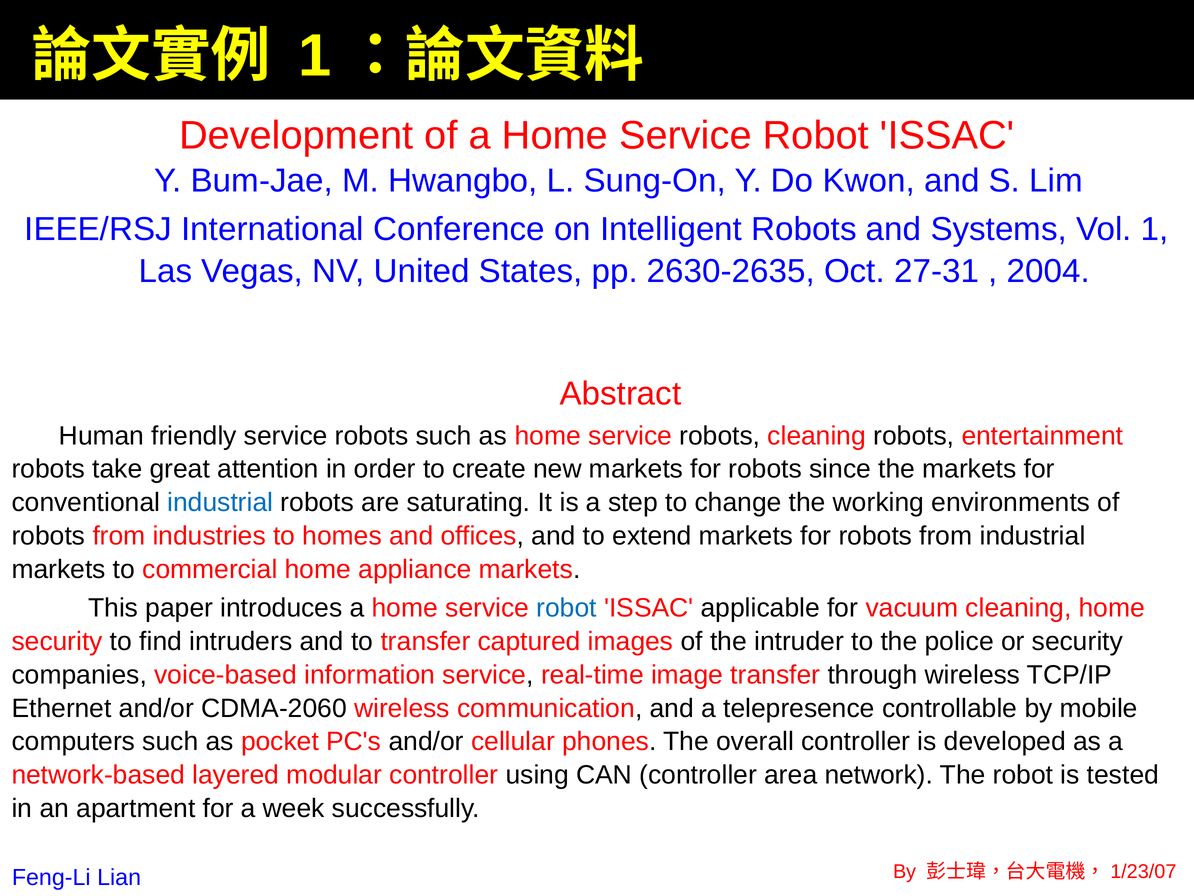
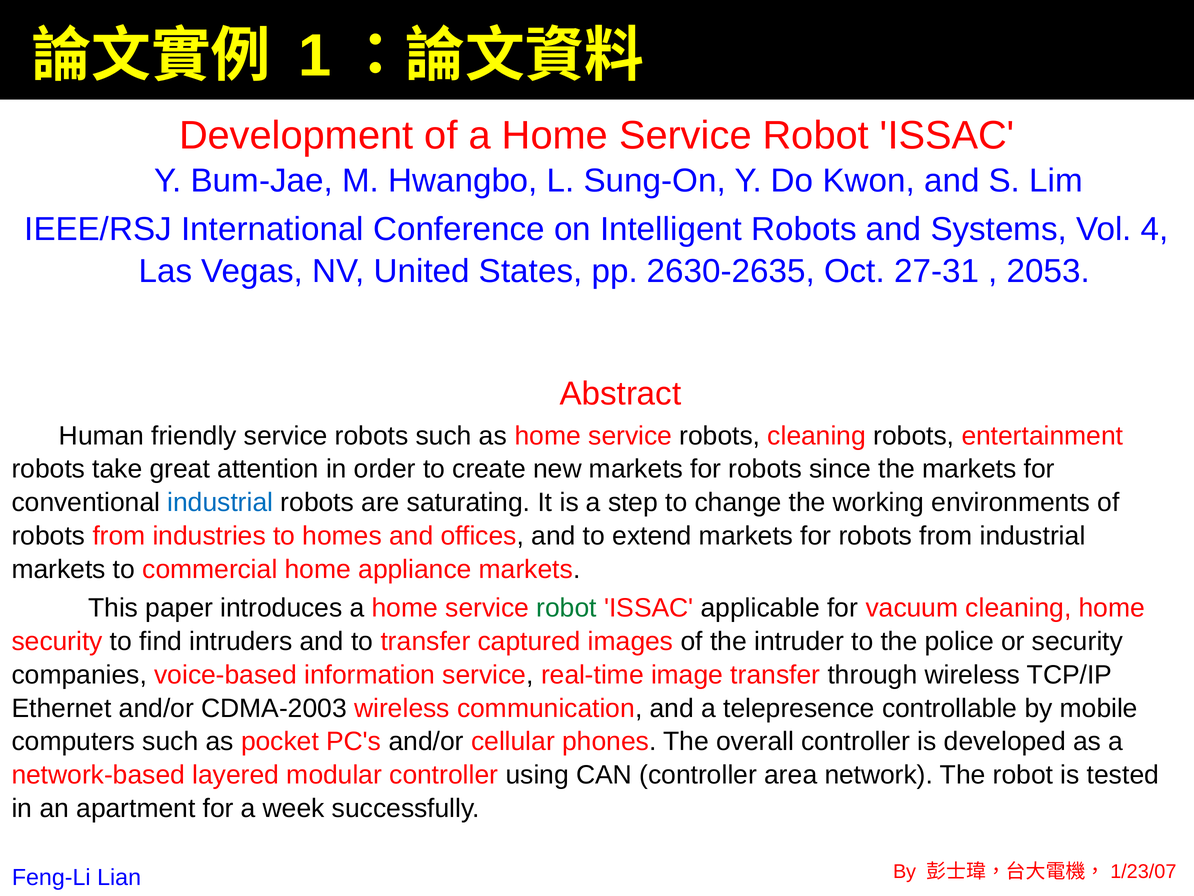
Vol 1: 1 -> 4
2004: 2004 -> 2053
robot at (567, 608) colour: blue -> green
CDMA-2060: CDMA-2060 -> CDMA-2003
